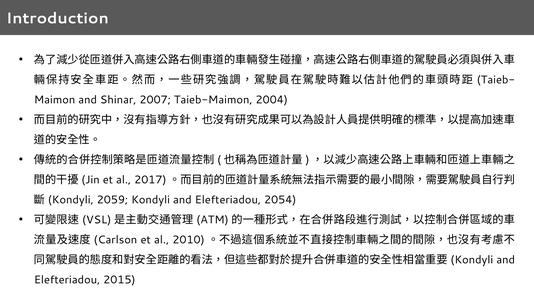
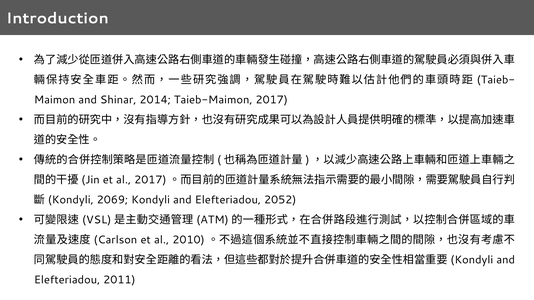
2007: 2007 -> 2014
2004: 2004 -> 2017
2059: 2059 -> 2069
2054: 2054 -> 2052
2015: 2015 -> 2011
